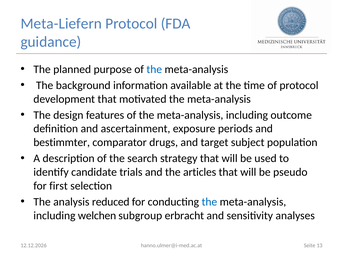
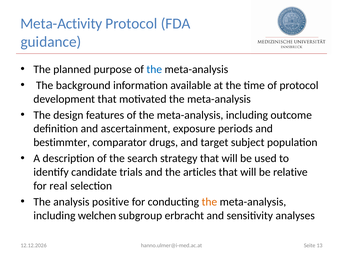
Meta-Liefern: Meta-Liefern -> Meta-Activity
pseudo: pseudo -> relative
first: first -> real
reduced: reduced -> positive
the at (209, 202) colour: blue -> orange
